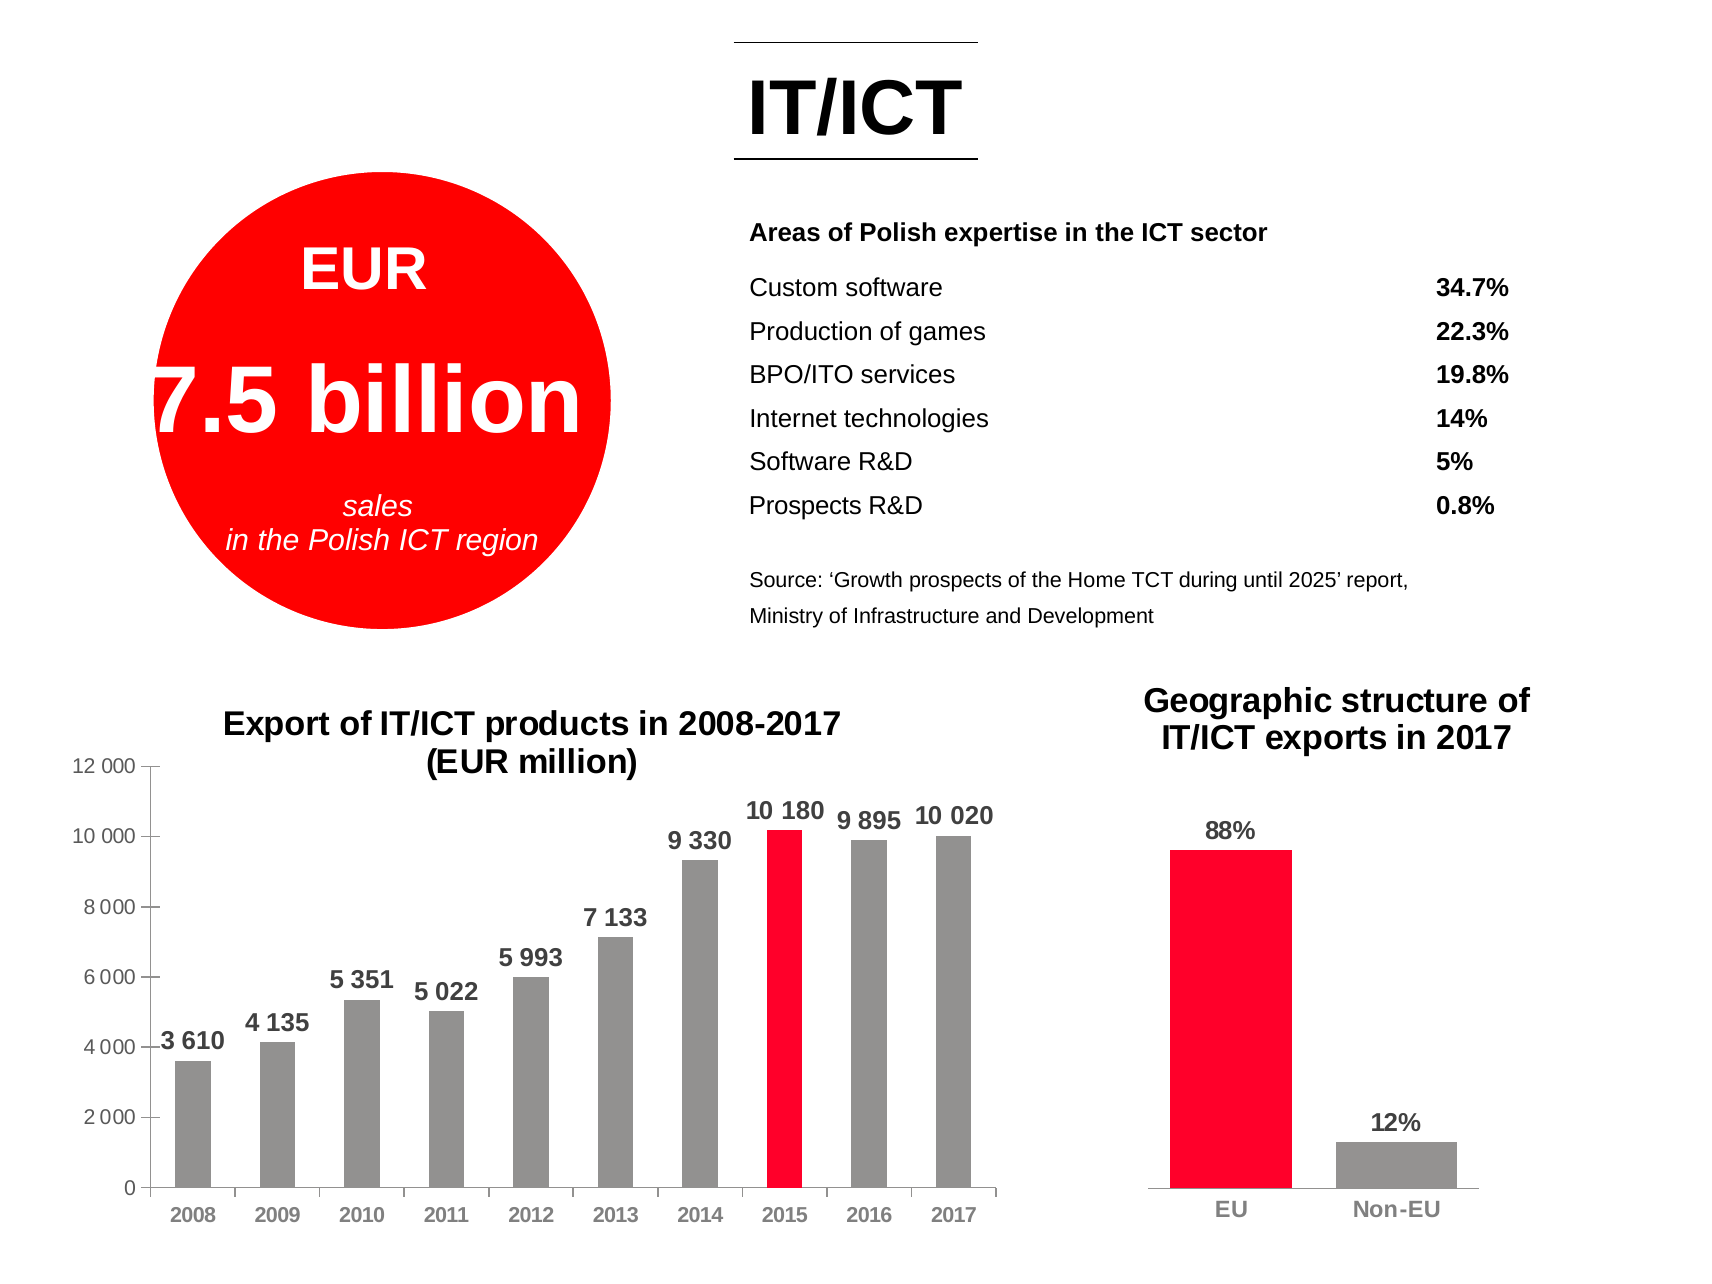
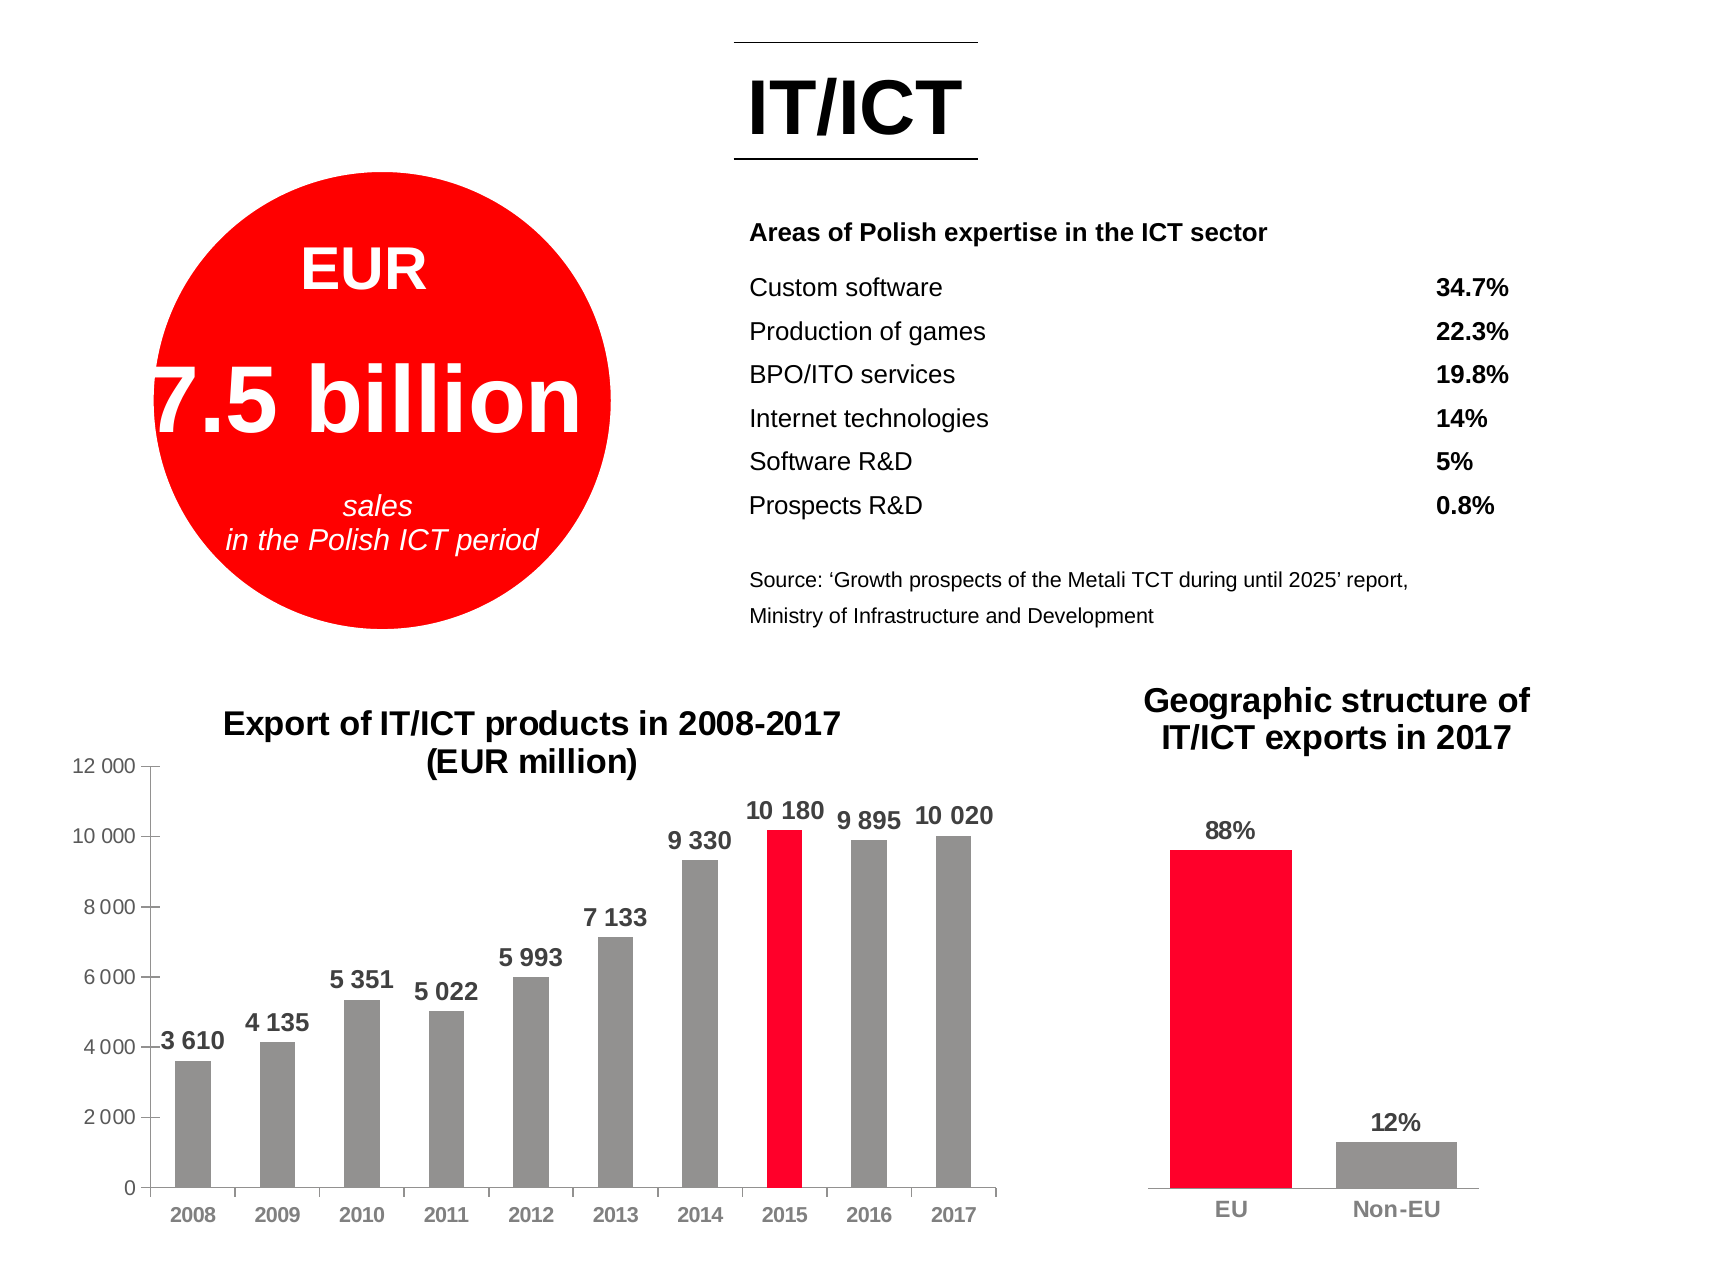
region: region -> period
Home: Home -> Metali
